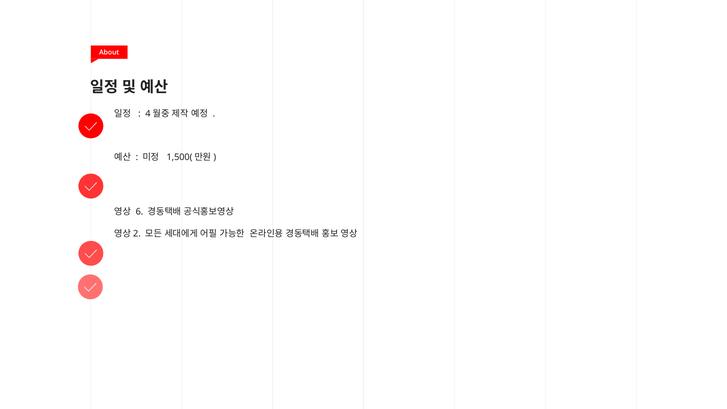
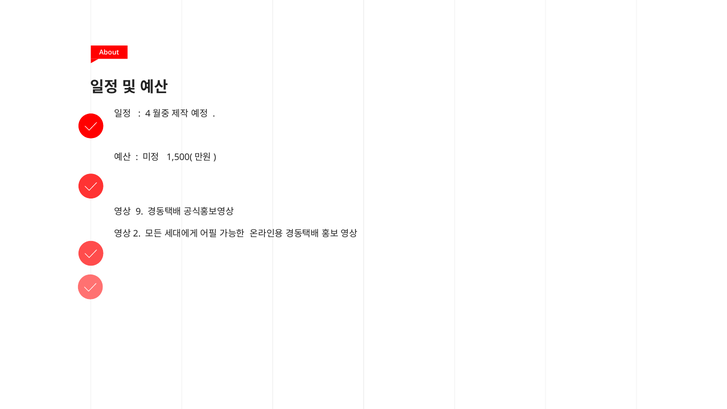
6: 6 -> 9
